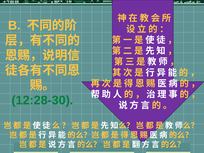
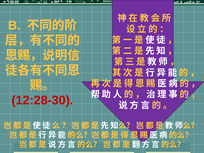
12:28-30 colour: green -> red
